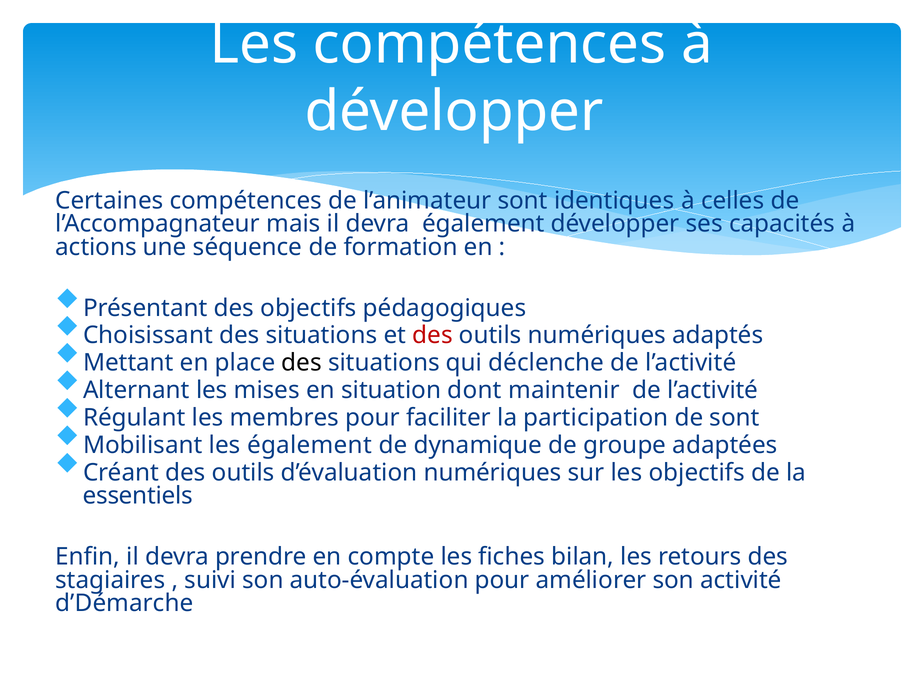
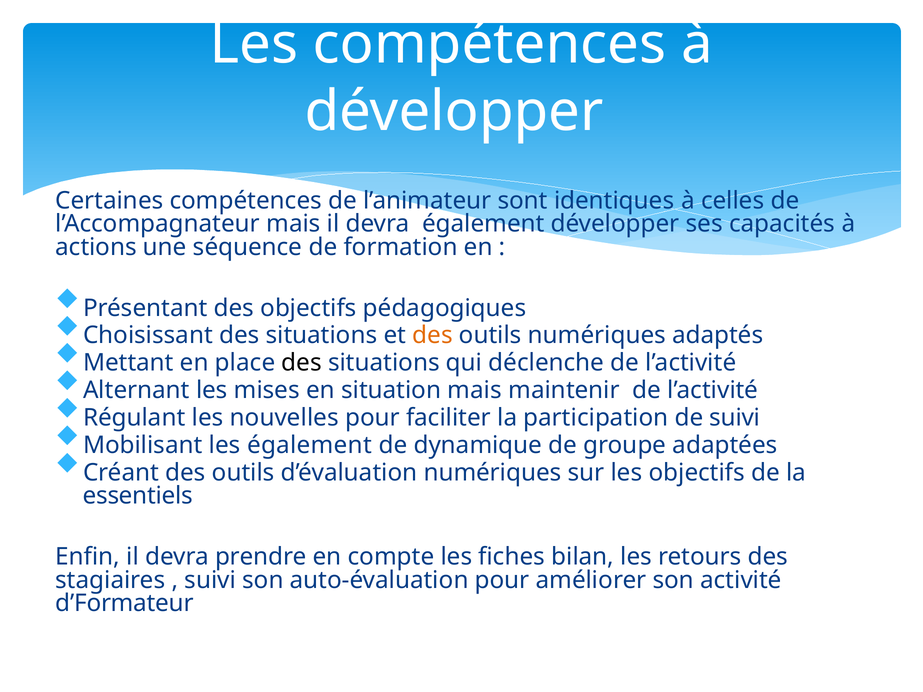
des at (433, 336) colour: red -> orange
situation dont: dont -> mais
membres: membres -> nouvelles
de sont: sont -> suivi
d’Démarche: d’Démarche -> d’Formateur
